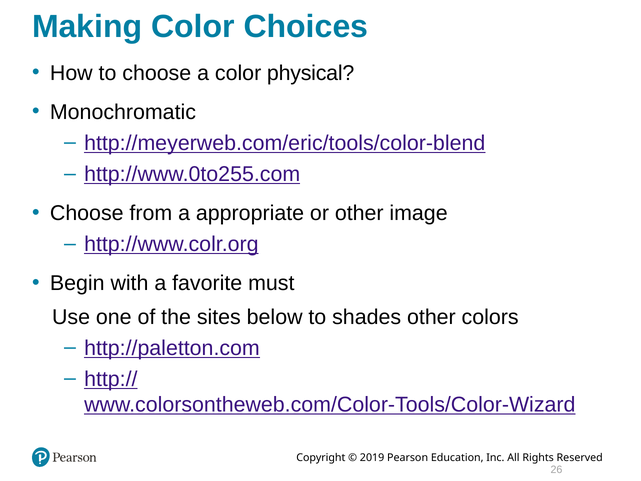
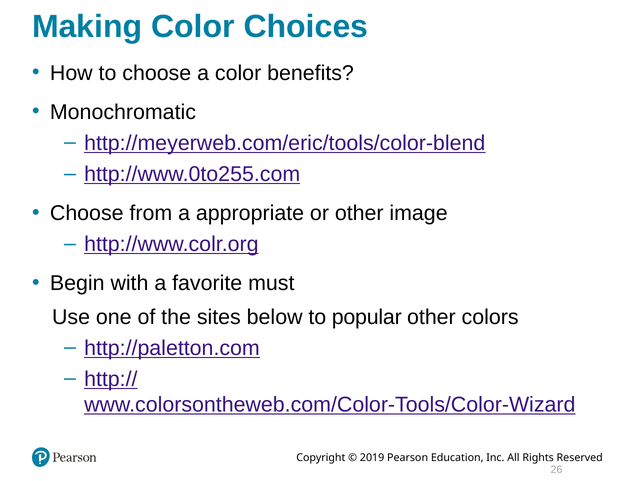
physical: physical -> benefits
shades: shades -> popular
